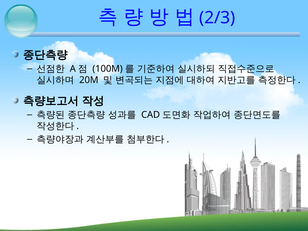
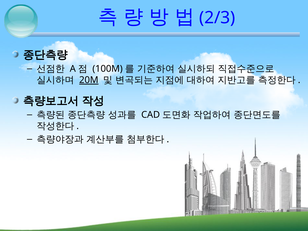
20M underline: none -> present
